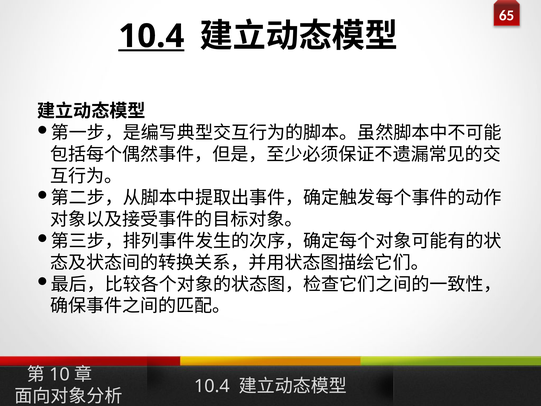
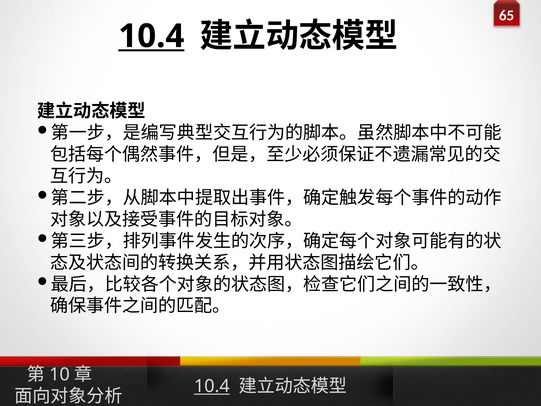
10.4 at (212, 386) underline: none -> present
